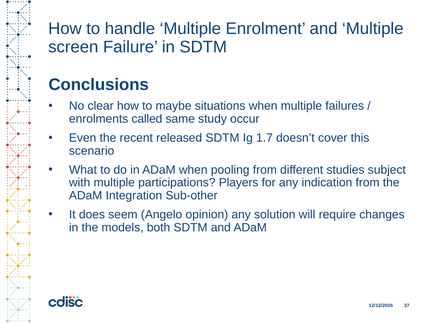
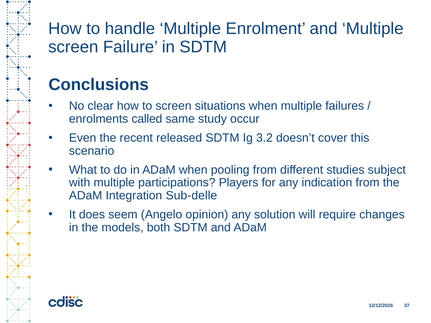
to maybe: maybe -> screen
1.7: 1.7 -> 3.2
Sub-other: Sub-other -> Sub-delle
